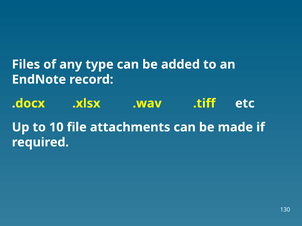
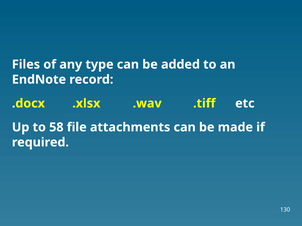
10: 10 -> 58
